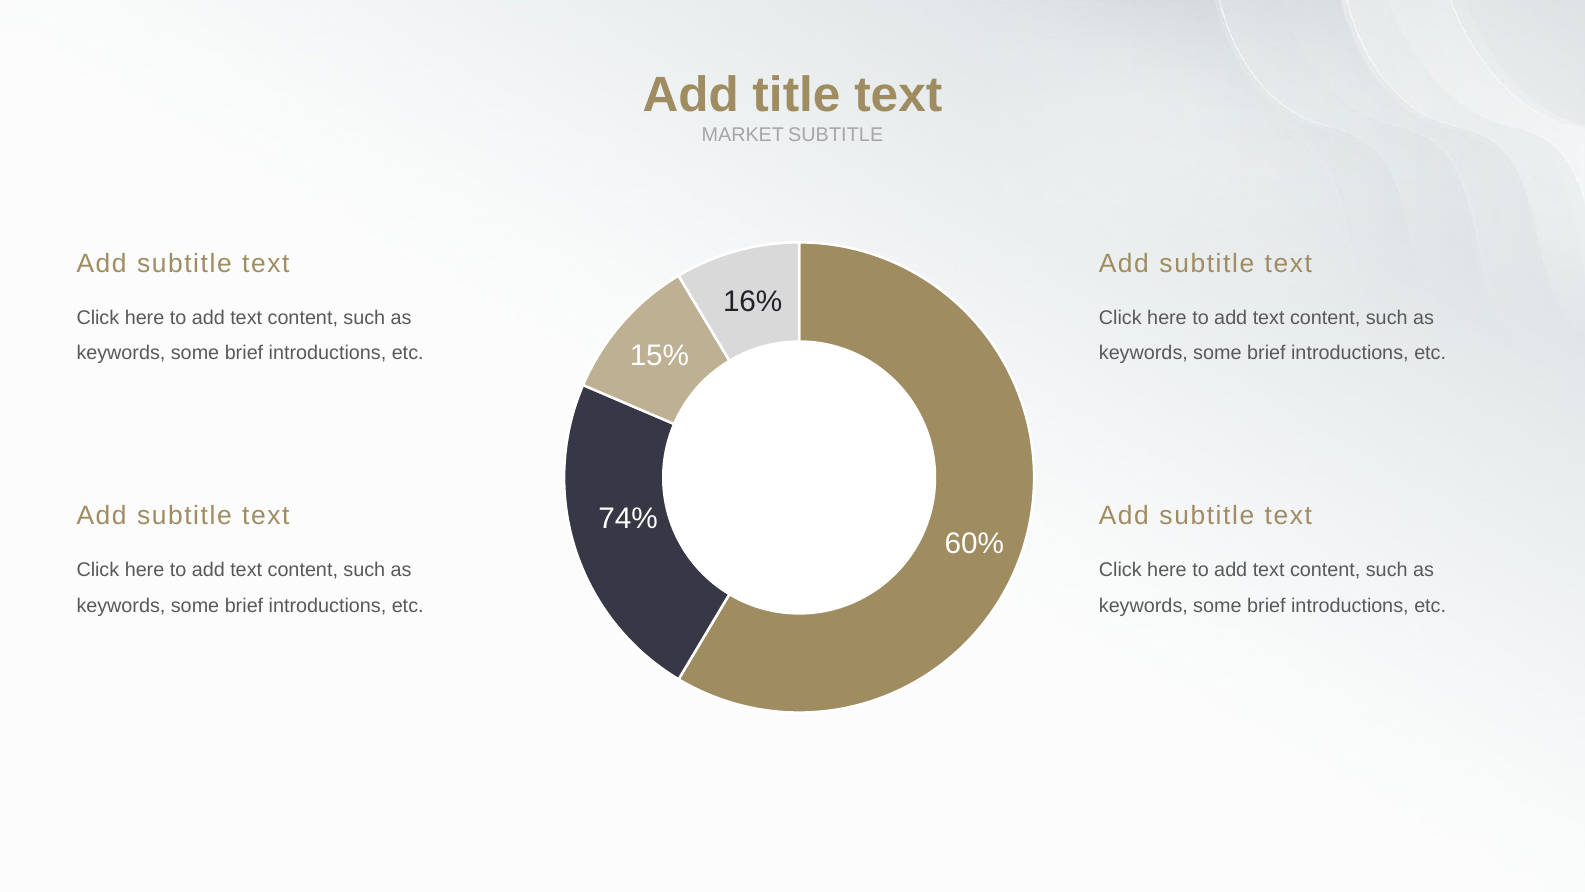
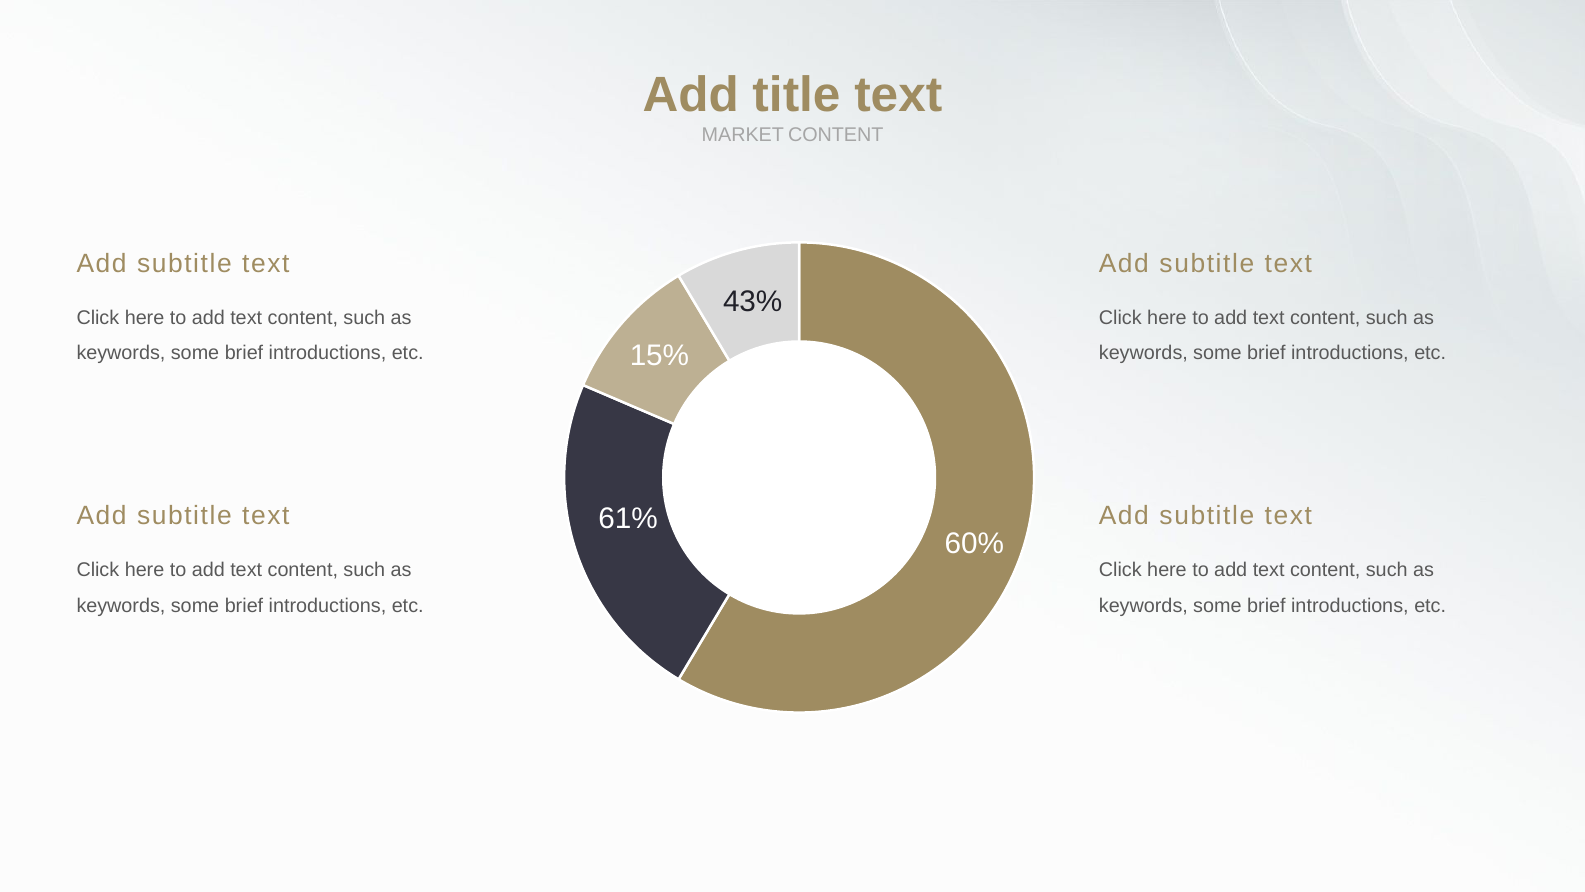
MARKET SUBTITLE: SUBTITLE -> CONTENT
16%: 16% -> 43%
74%: 74% -> 61%
